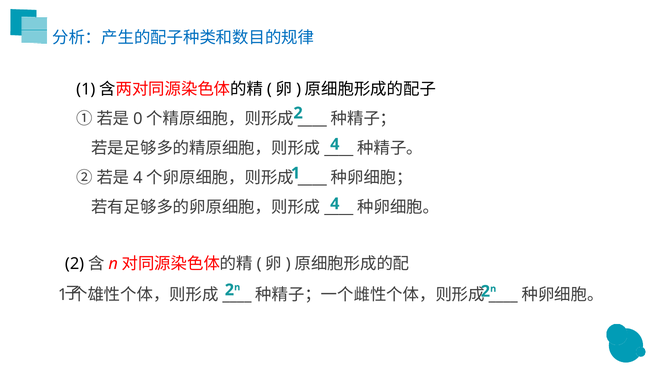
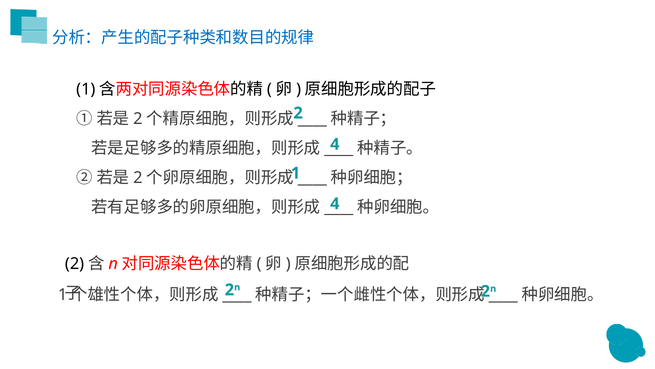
0 at (138, 119): 0 -> 2
4 at (138, 178): 4 -> 2
